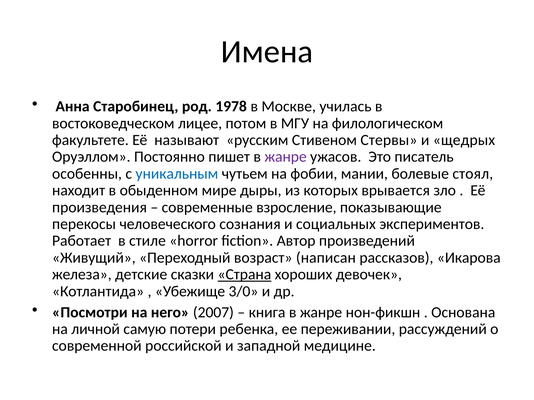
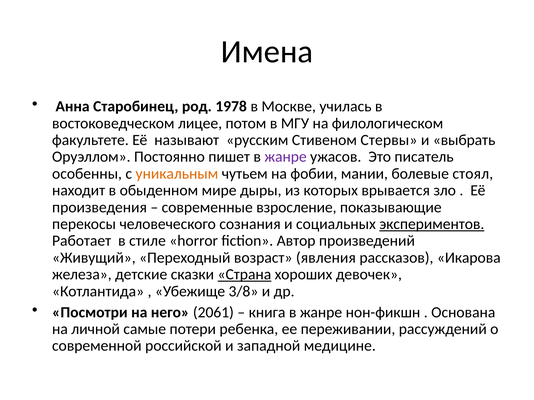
щедрых: щедрых -> выбрать
уникальным colour: blue -> orange
экспериментов underline: none -> present
написан: написан -> явления
3/0: 3/0 -> 3/8
2007: 2007 -> 2061
самую: самую -> самые
